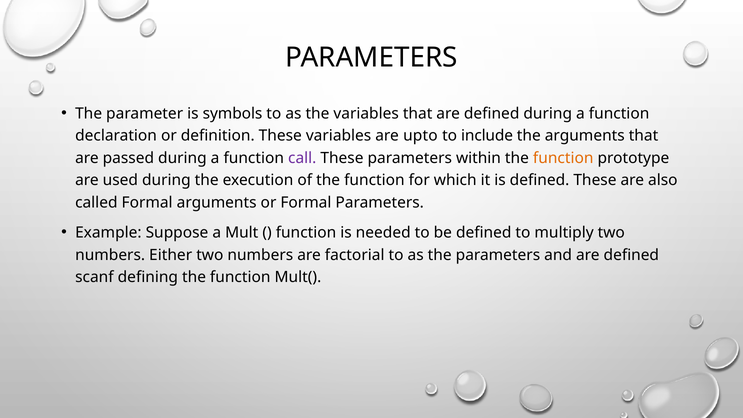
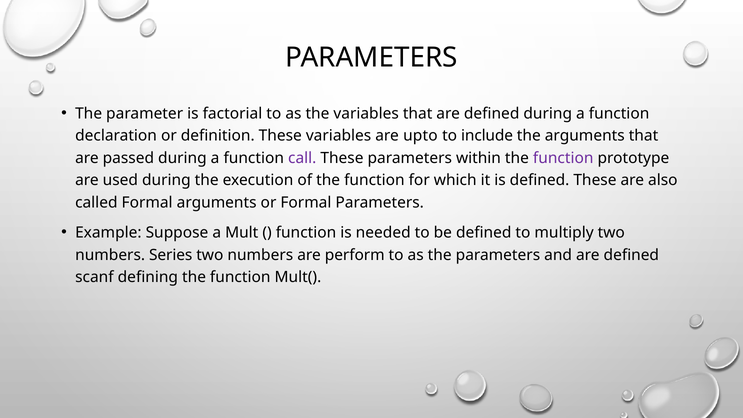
symbols: symbols -> factorial
function at (563, 158) colour: orange -> purple
Either: Either -> Series
factorial: factorial -> perform
